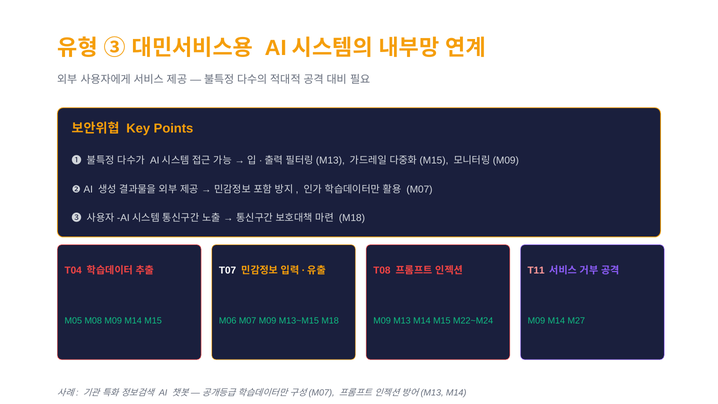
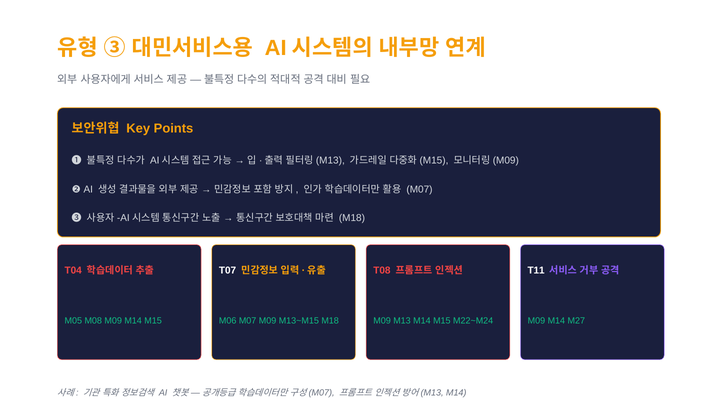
T11 colour: pink -> white
